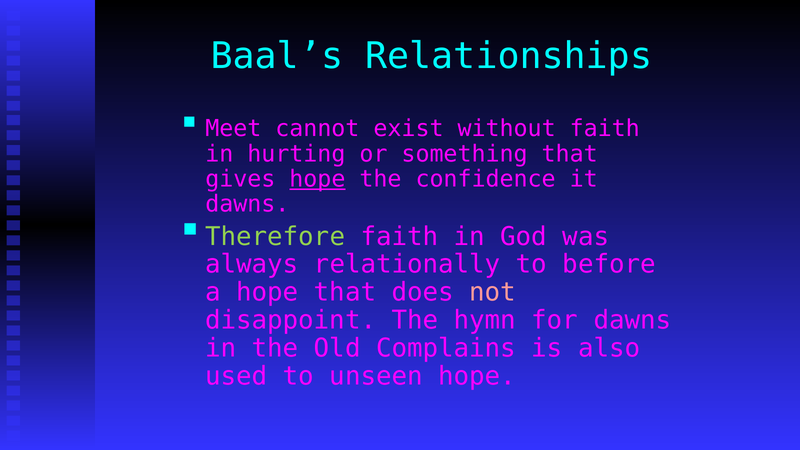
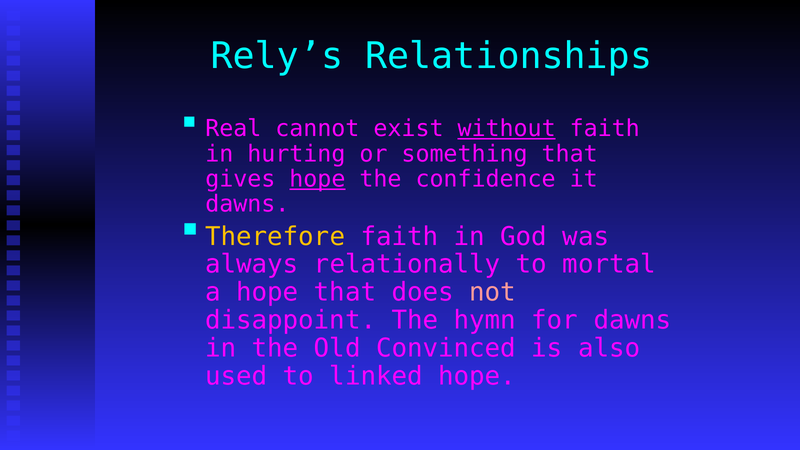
Baal’s: Baal’s -> Rely’s
Meet: Meet -> Real
without underline: none -> present
Therefore colour: light green -> yellow
before: before -> mortal
Complains: Complains -> Convinced
unseen: unseen -> linked
